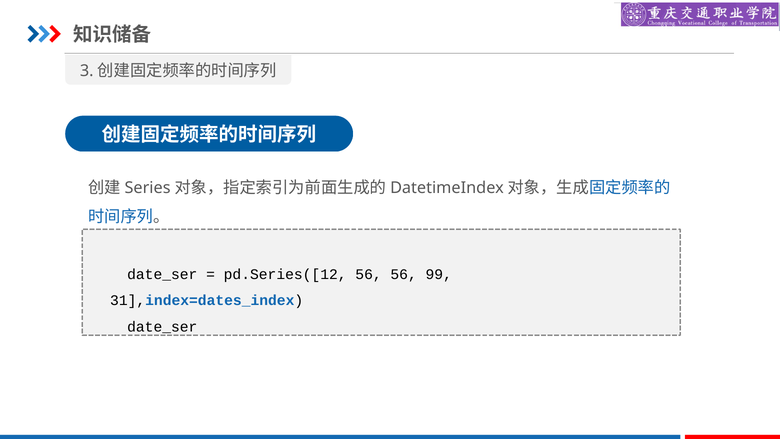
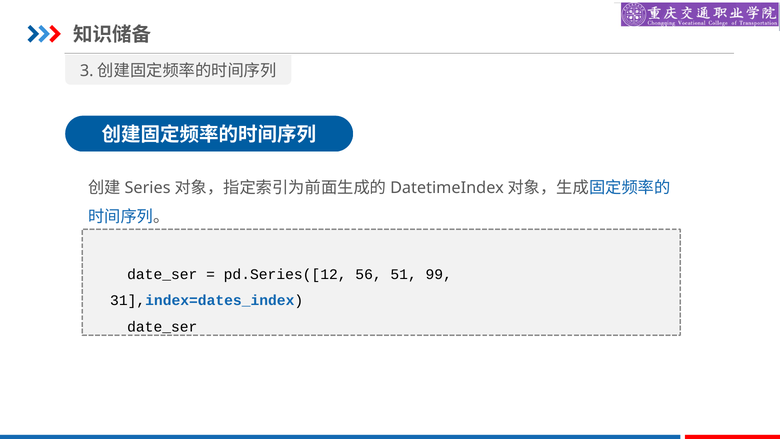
56 56: 56 -> 51
